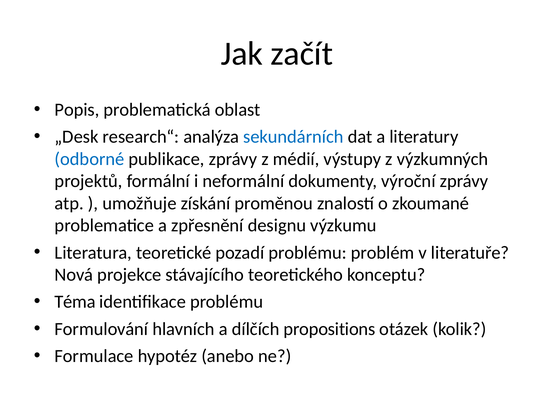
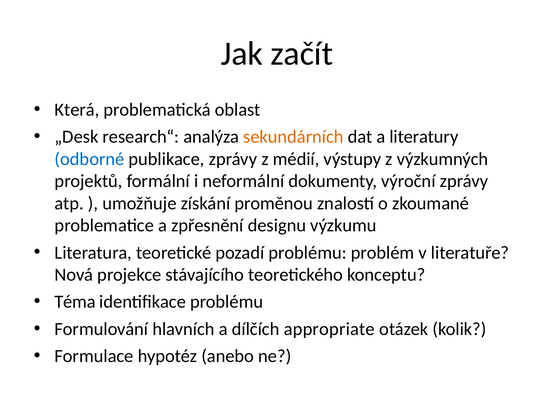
Popis: Popis -> Která
sekundárních colour: blue -> orange
propositions: propositions -> appropriate
